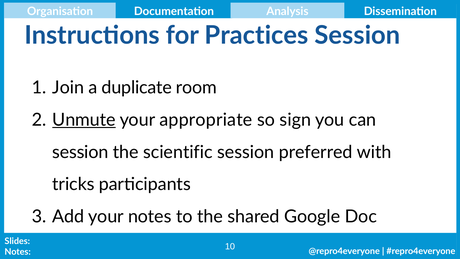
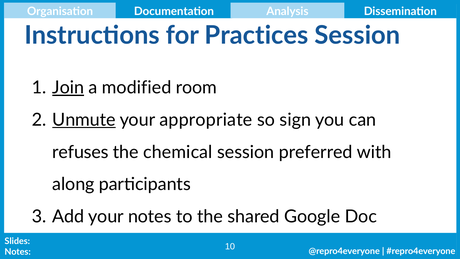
Join underline: none -> present
duplicate: duplicate -> modified
session at (80, 152): session -> refuses
scientific: scientific -> chemical
tricks: tricks -> along
